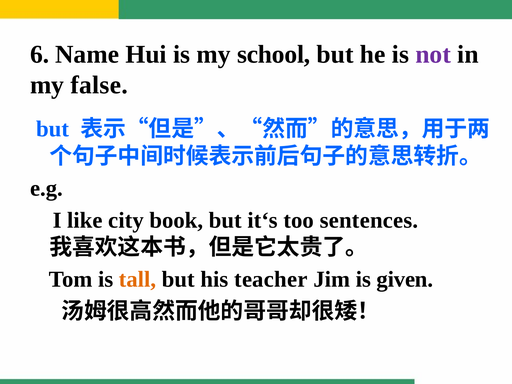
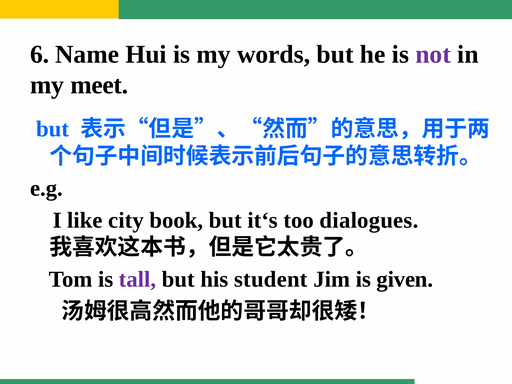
school: school -> words
false: false -> meet
sentences: sentences -> dialogues
tall colour: orange -> purple
teacher: teacher -> student
